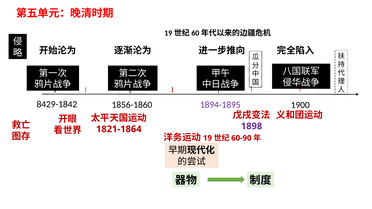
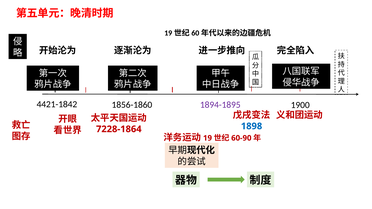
8429-1842: 8429-1842 -> 4421-1842
1898 colour: purple -> blue
1821-1864: 1821-1864 -> 7228-1864
